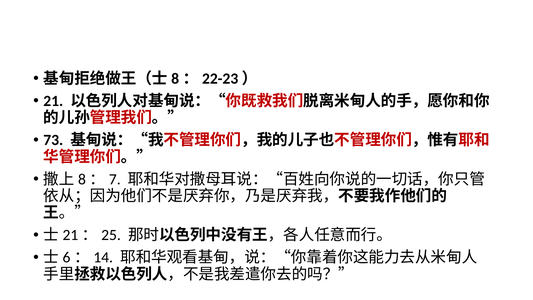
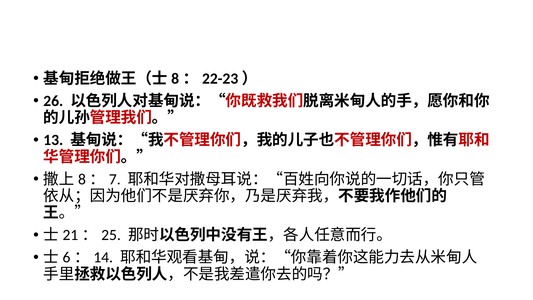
21: 21 -> 26
73: 73 -> 13
